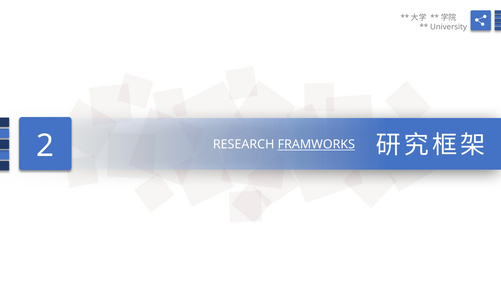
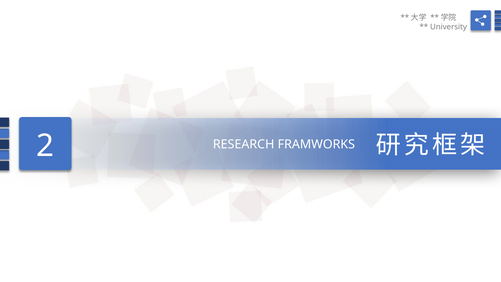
FRAMWORKS underline: present -> none
